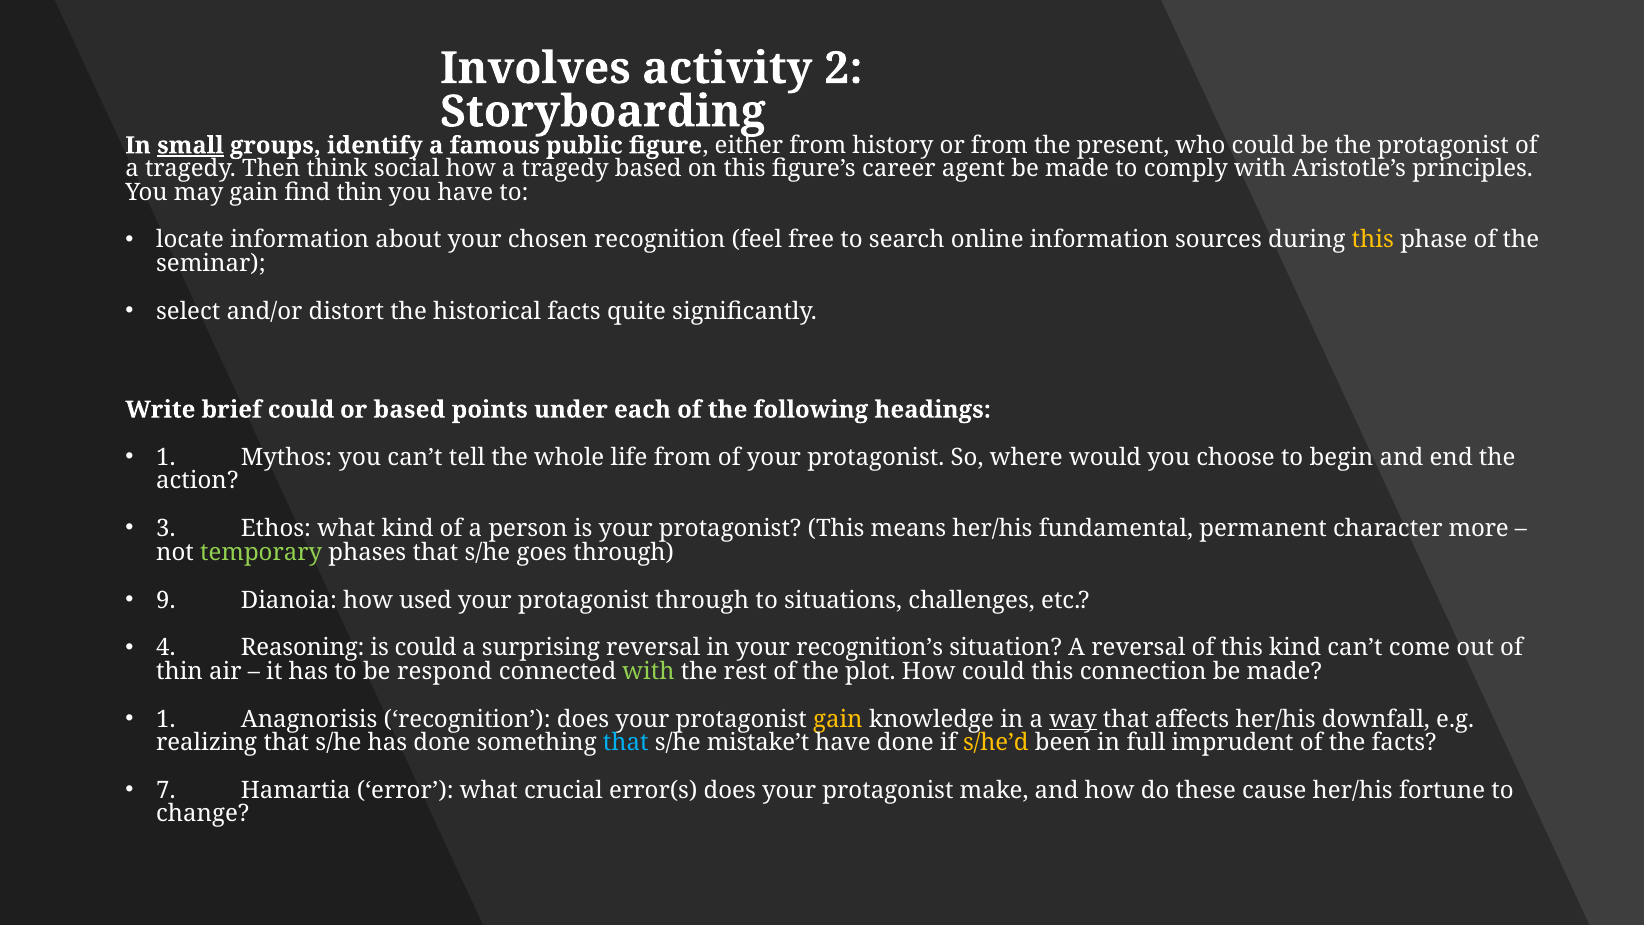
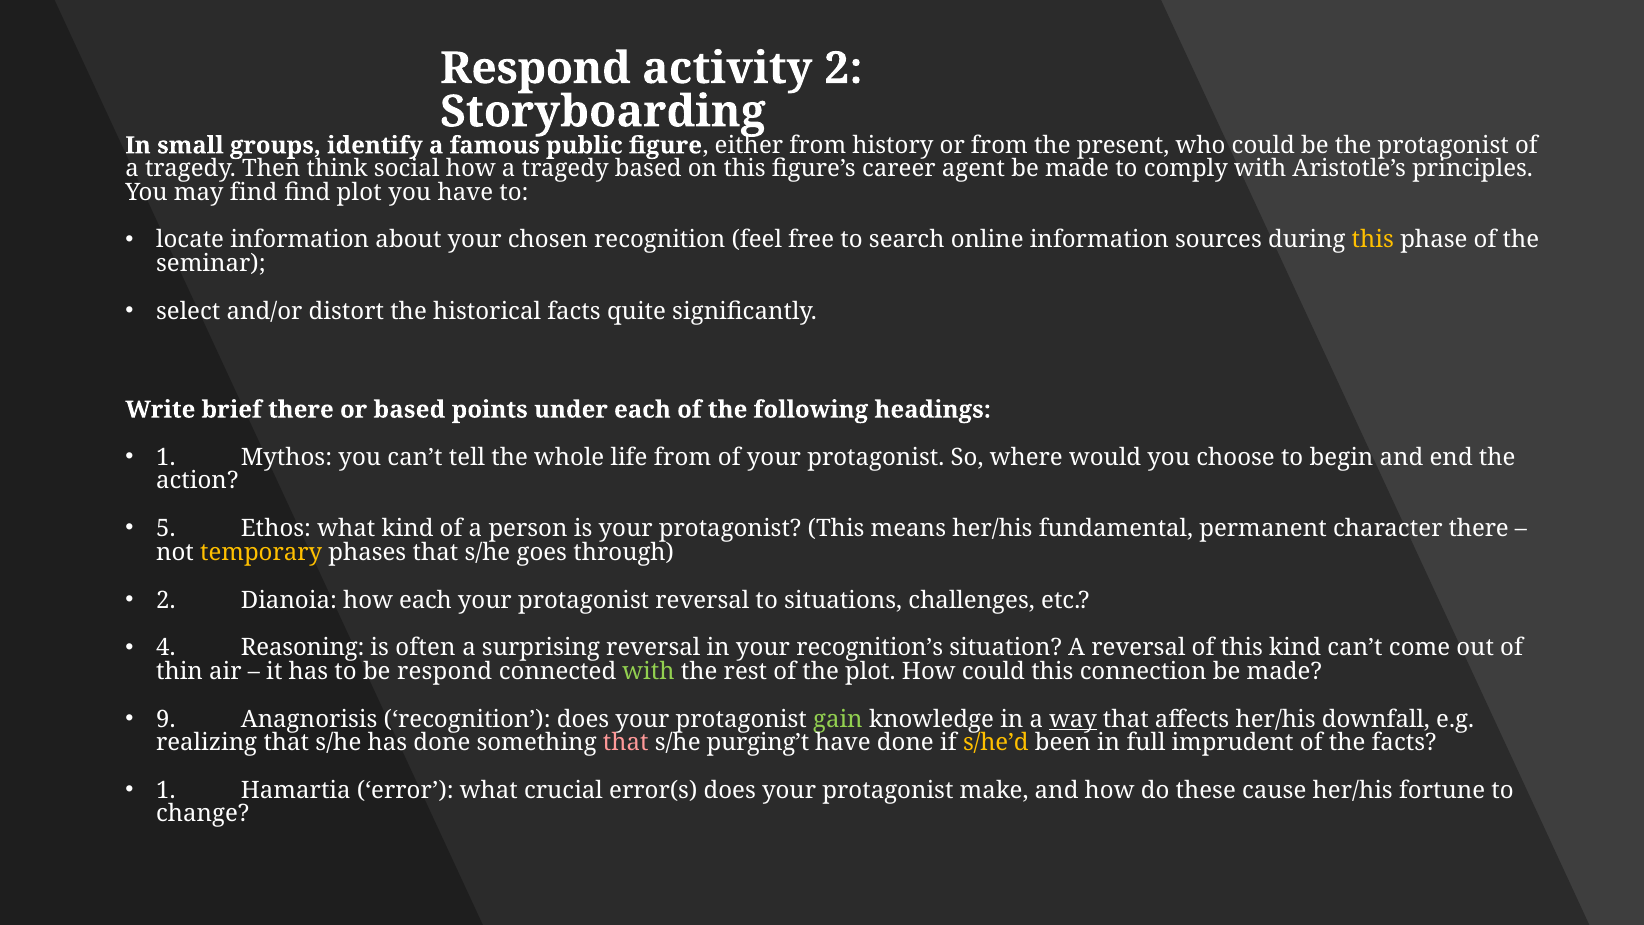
Involves at (535, 68): Involves -> Respond
small underline: present -> none
may gain: gain -> find
find thin: thin -> plot
brief could: could -> there
3: 3 -> 5
character more: more -> there
temporary colour: light green -> yellow
9 at (166, 600): 9 -> 2
how used: used -> each
protagonist through: through -> reversal
is could: could -> often
1 at (166, 719): 1 -> 9
gain at (838, 719) colour: yellow -> light green
that at (626, 742) colour: light blue -> pink
mistake’t: mistake’t -> purging’t
7 at (166, 790): 7 -> 1
